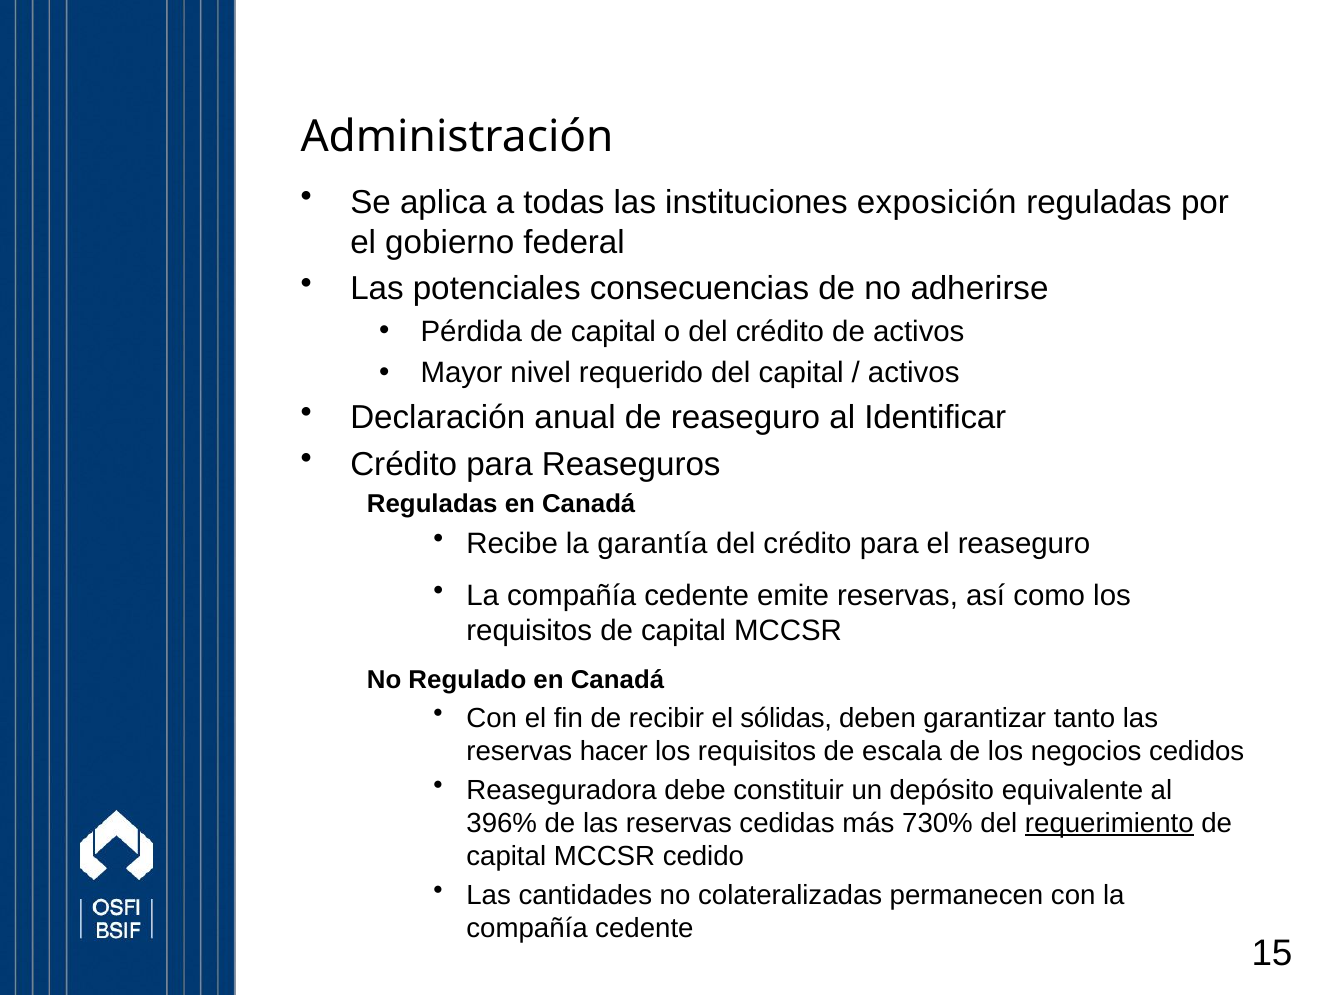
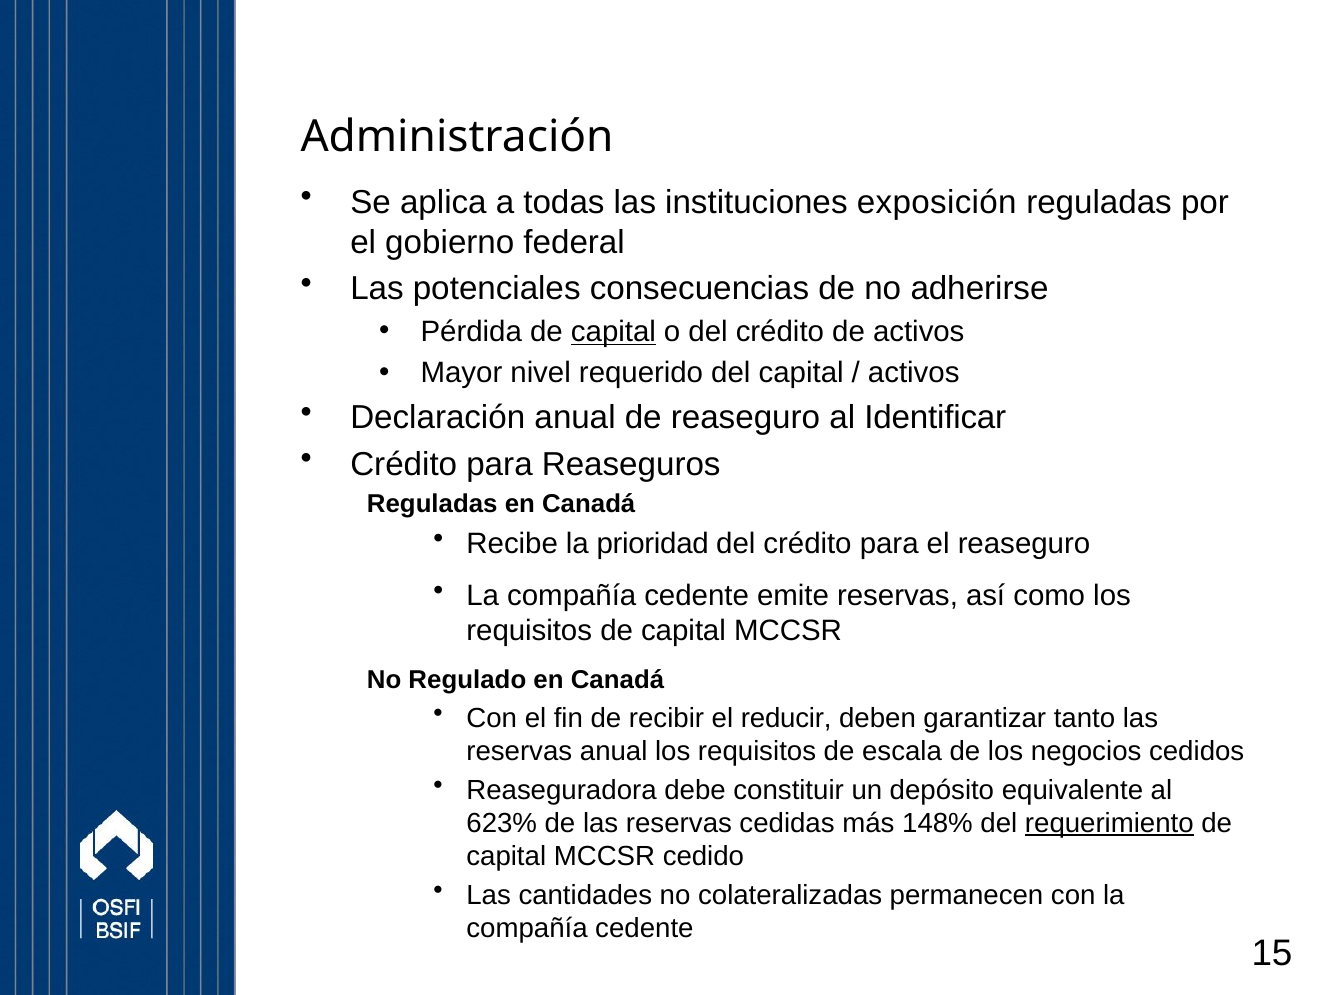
capital at (613, 332) underline: none -> present
garantía: garantía -> prioridad
sólidas: sólidas -> reducir
reservas hacer: hacer -> anual
396%: 396% -> 623%
730%: 730% -> 148%
